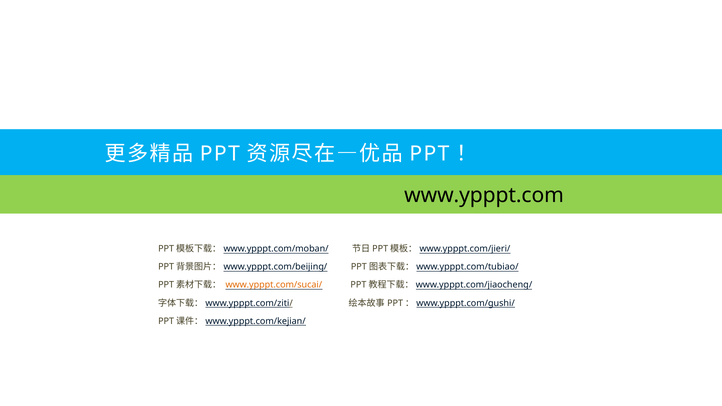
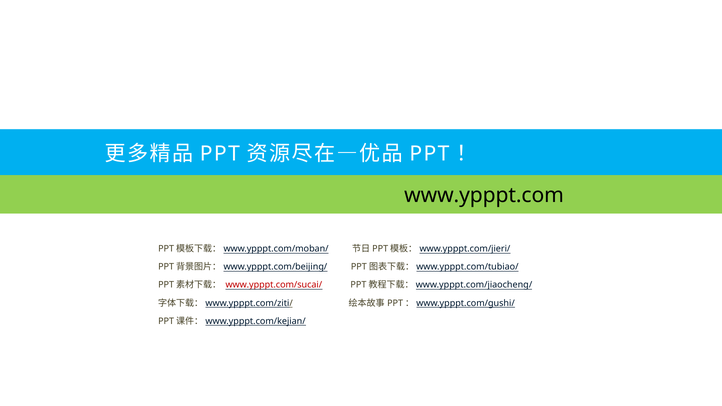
www.ypppt.com/sucai/ colour: orange -> red
